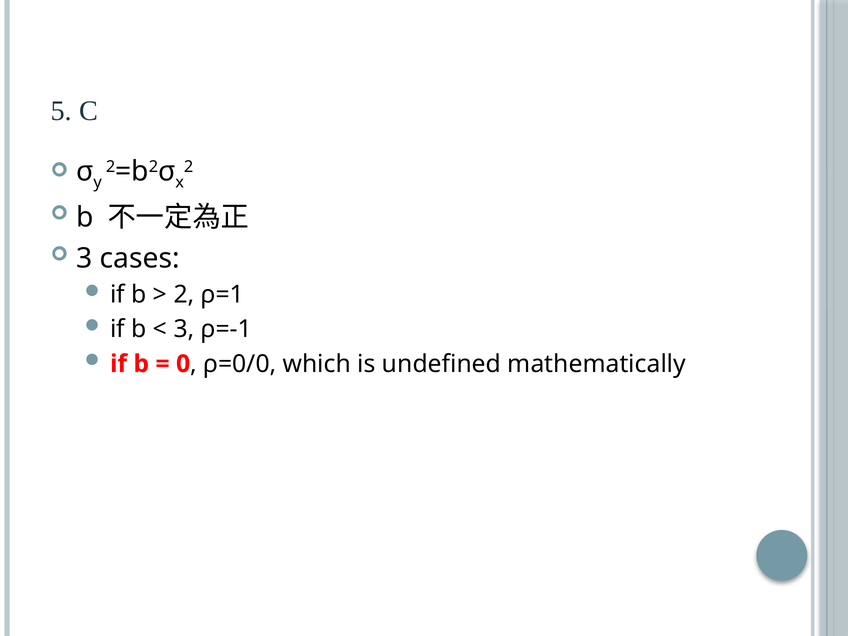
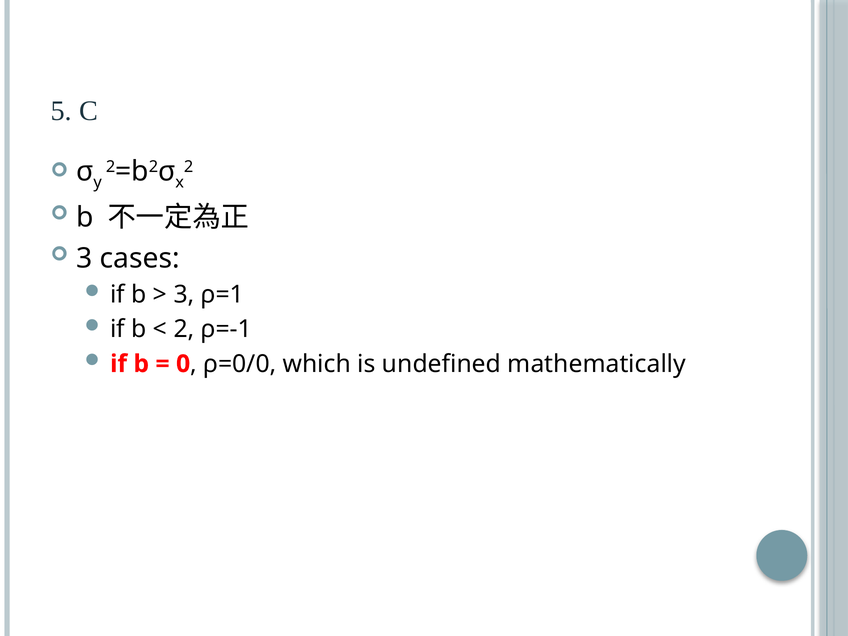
2 at (184, 295): 2 -> 3
3 at (184, 329): 3 -> 2
